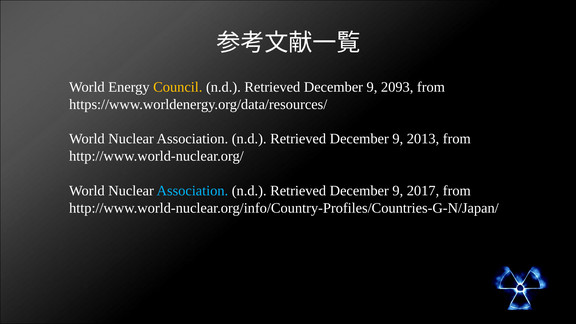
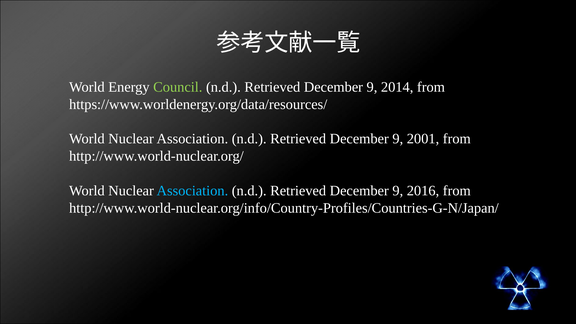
Council colour: yellow -> light green
2093: 2093 -> 2014
2013: 2013 -> 2001
2017: 2017 -> 2016
